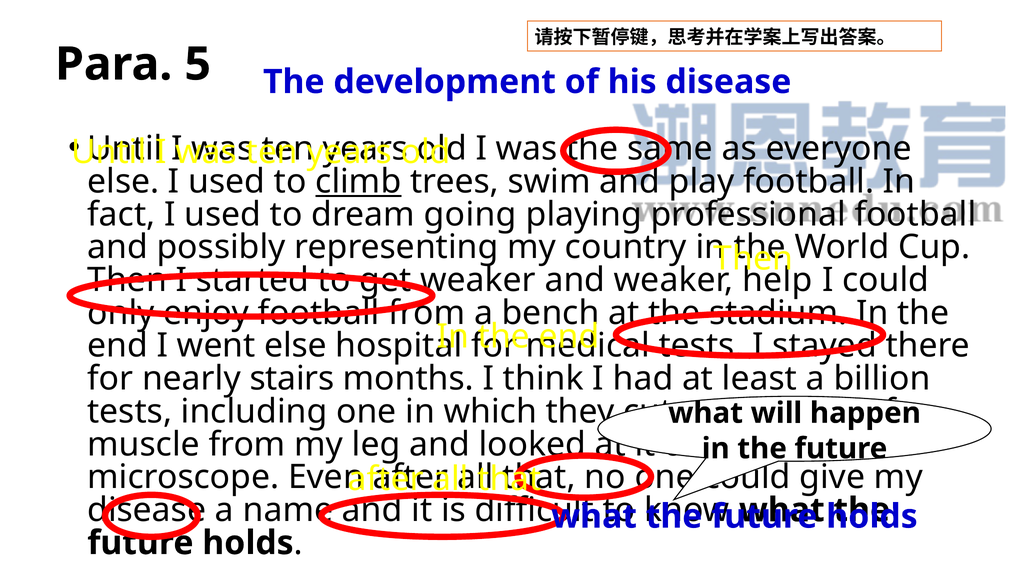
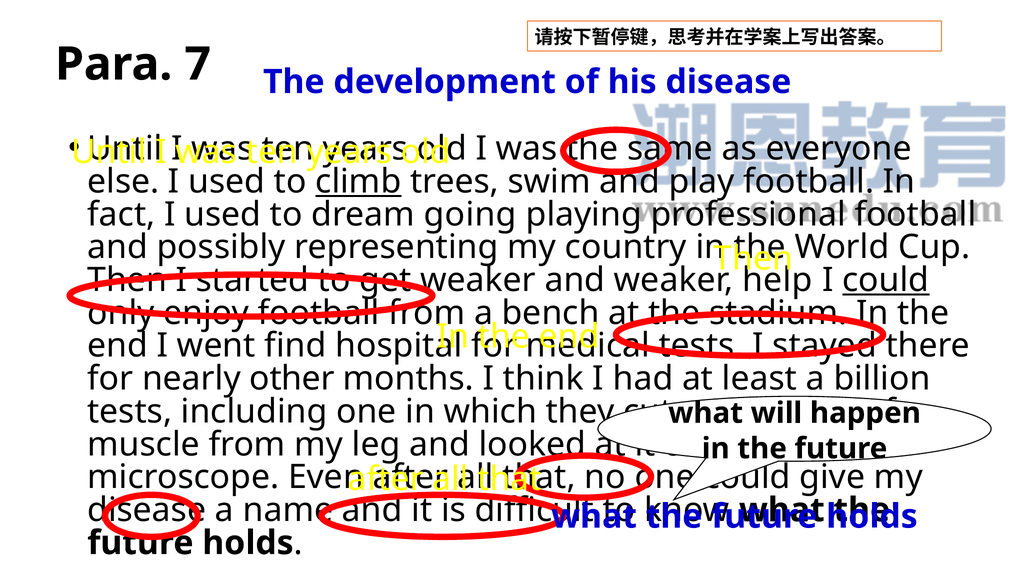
5: 5 -> 7
could at (886, 280) underline: none -> present
went else: else -> find
stairs: stairs -> other
